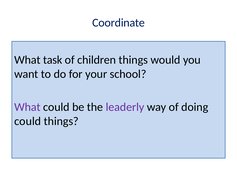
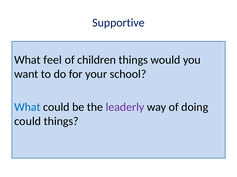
Coordinate: Coordinate -> Supportive
task: task -> feel
What at (27, 107) colour: purple -> blue
